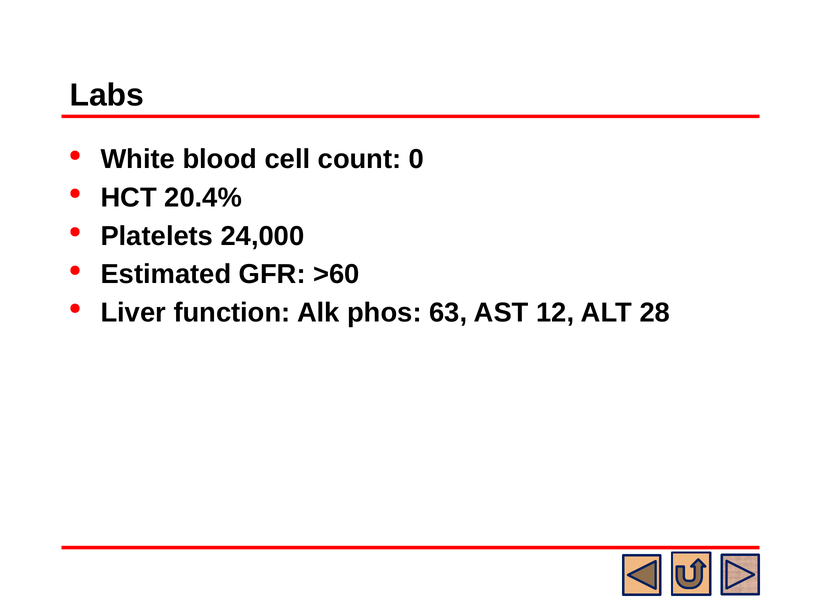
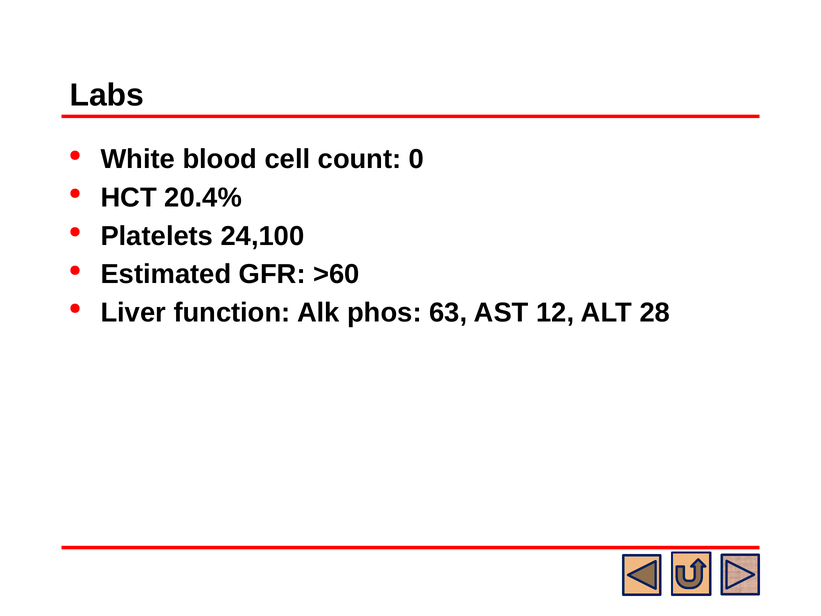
24,000: 24,000 -> 24,100
